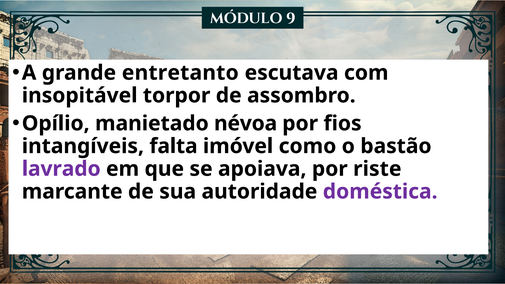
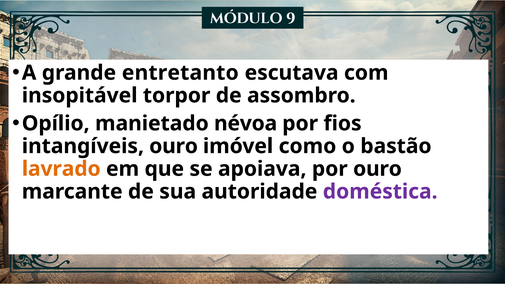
intangíveis falta: falta -> ouro
lavrado colour: purple -> orange
por riste: riste -> ouro
